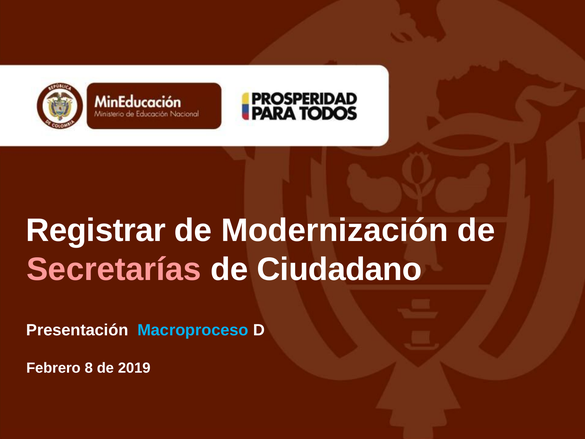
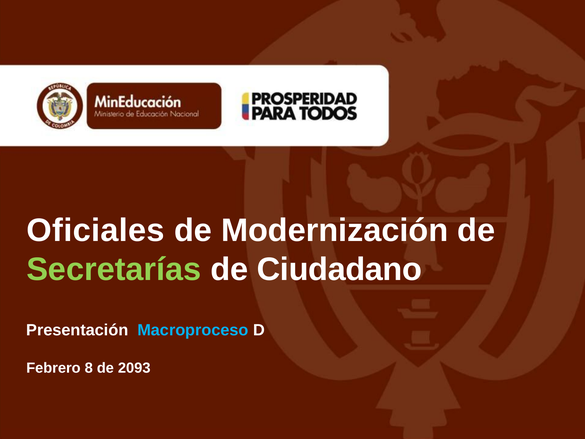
Registrar: Registrar -> Oficiales
Secretarías colour: pink -> light green
2019: 2019 -> 2093
